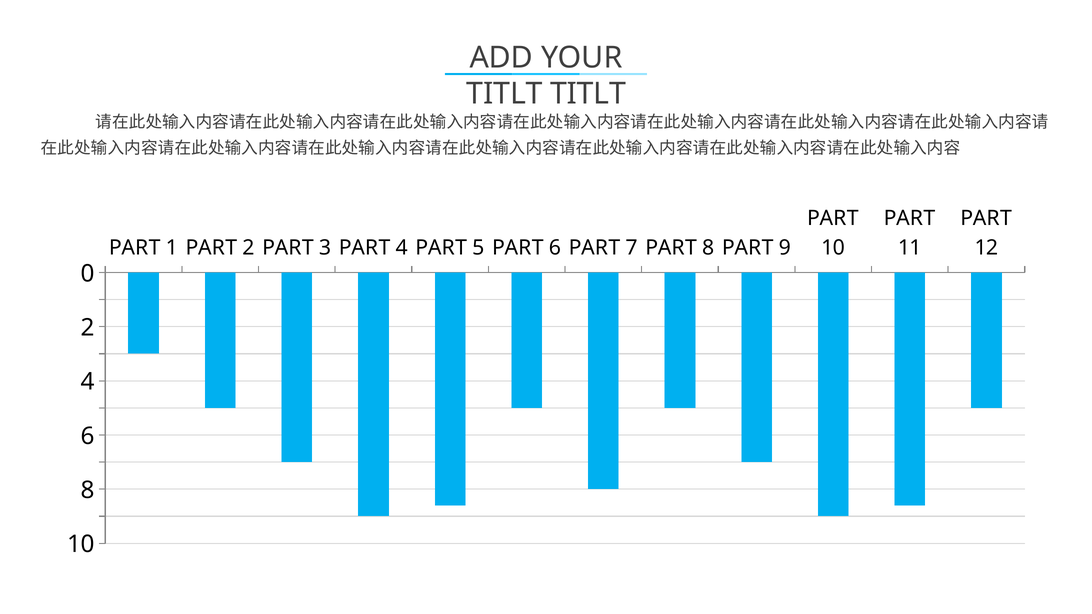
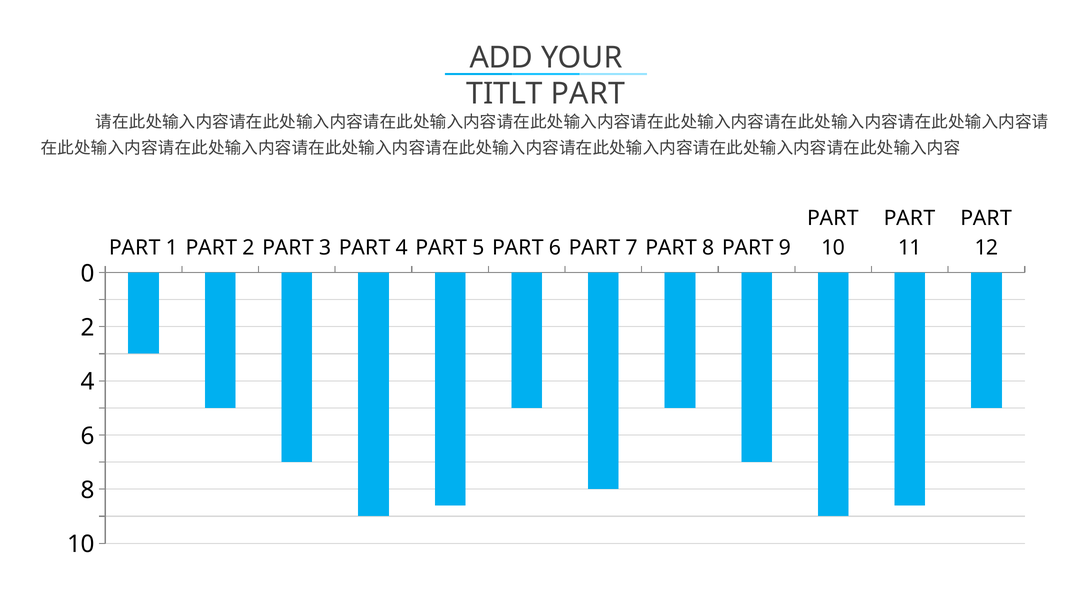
TITLT TITLT: TITLT -> PART
